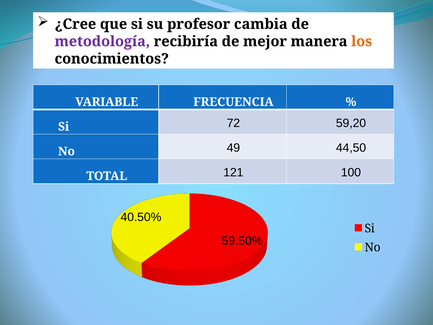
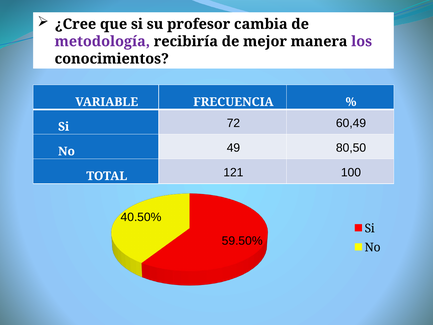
los colour: orange -> purple
59,20: 59,20 -> 60,49
44,50: 44,50 -> 80,50
